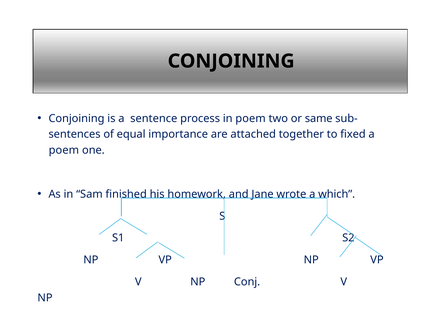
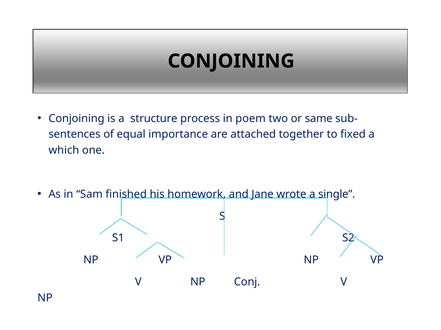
sentence: sentence -> structure
poem at (64, 151): poem -> which
which: which -> single
